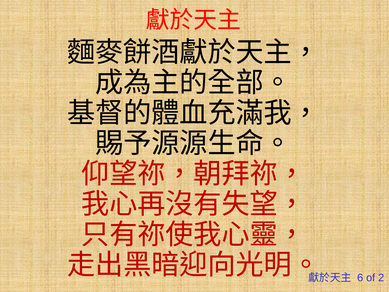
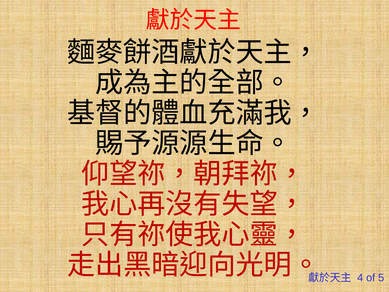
6: 6 -> 4
2: 2 -> 5
